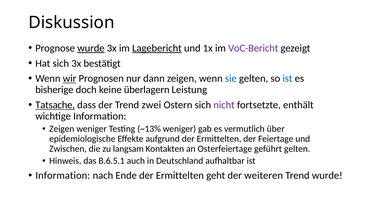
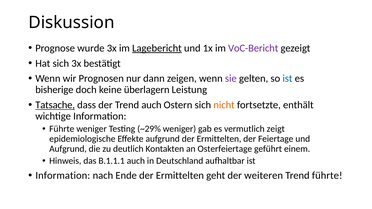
wurde at (91, 48) underline: present -> none
wir underline: present -> none
sie colour: blue -> purple
Trend zwei: zwei -> auch
nicht colour: purple -> orange
Zeigen at (62, 129): Zeigen -> Führte
~13%: ~13% -> ~29%
über: über -> zeigt
Zwischen at (68, 149): Zwischen -> Aufgrund
langsam: langsam -> deutlich
geführt gelten: gelten -> einem
B.6.5.1: B.6.5.1 -> B.1.1.1
Trend wurde: wurde -> führte
